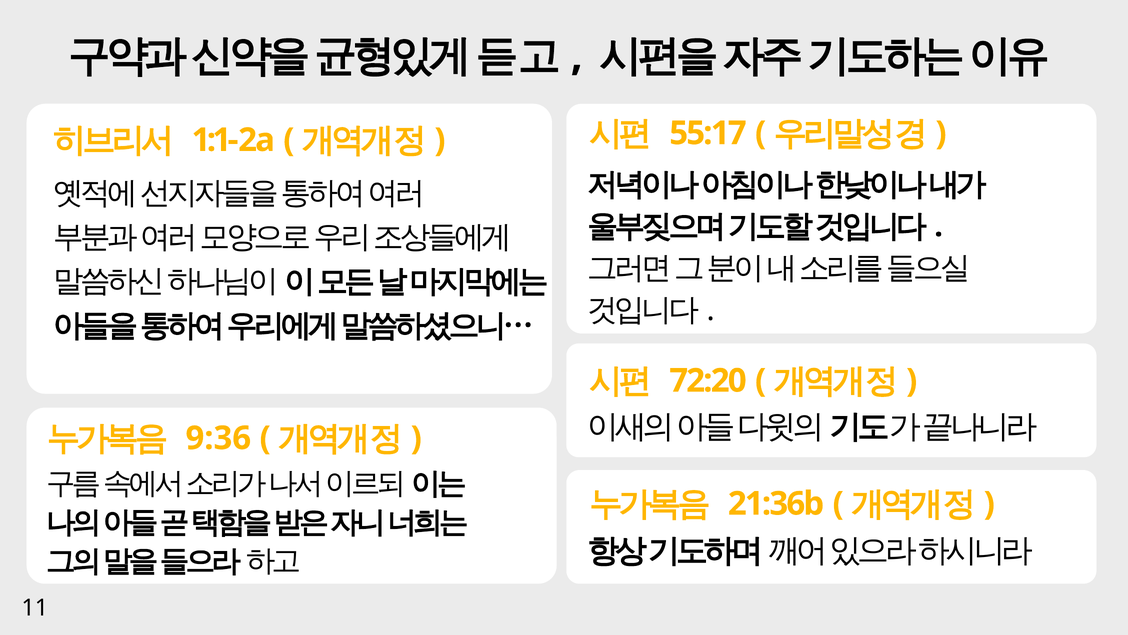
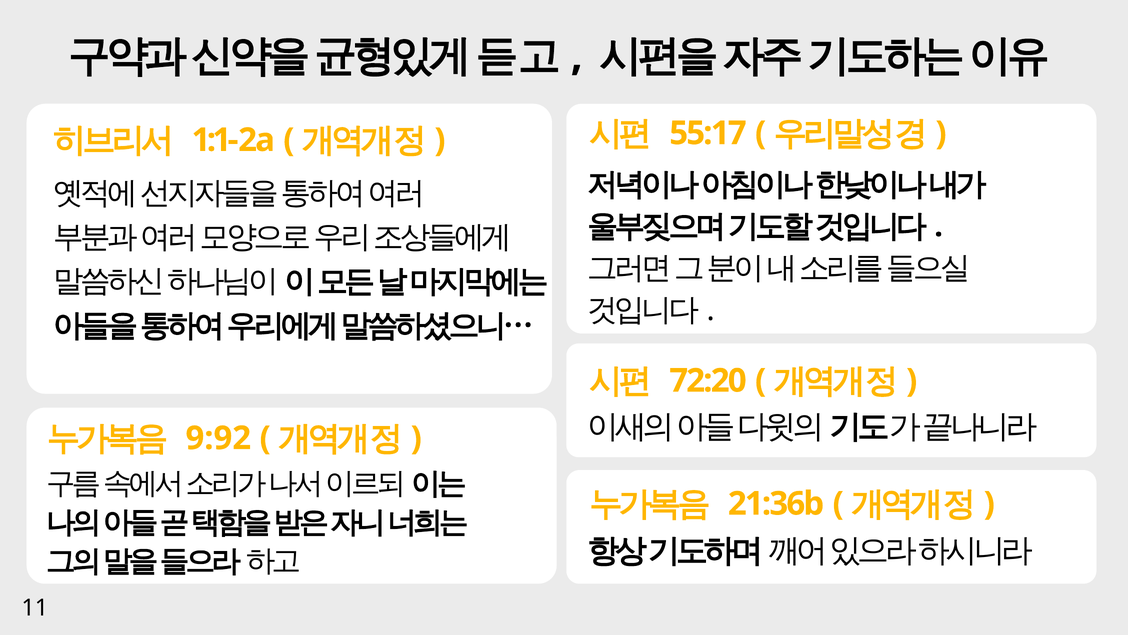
9:36: 9:36 -> 9:92
